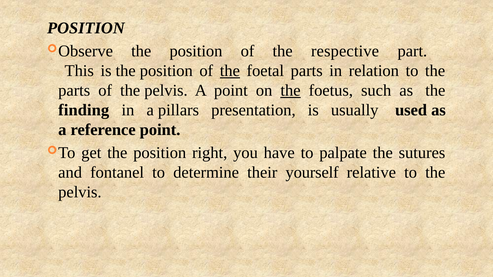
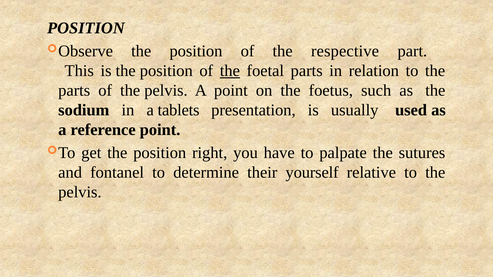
the at (291, 91) underline: present -> none
finding: finding -> sodium
pillars: pillars -> tablets
